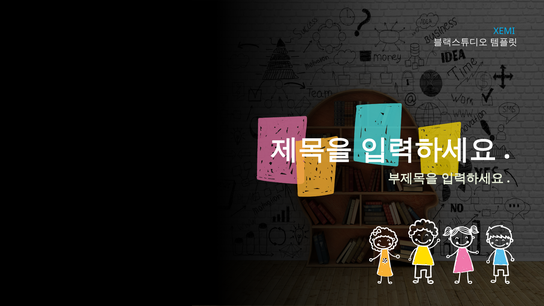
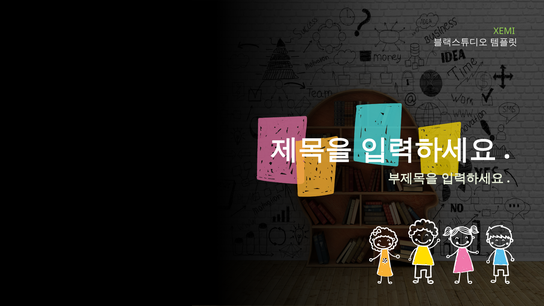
XEMI colour: light blue -> light green
